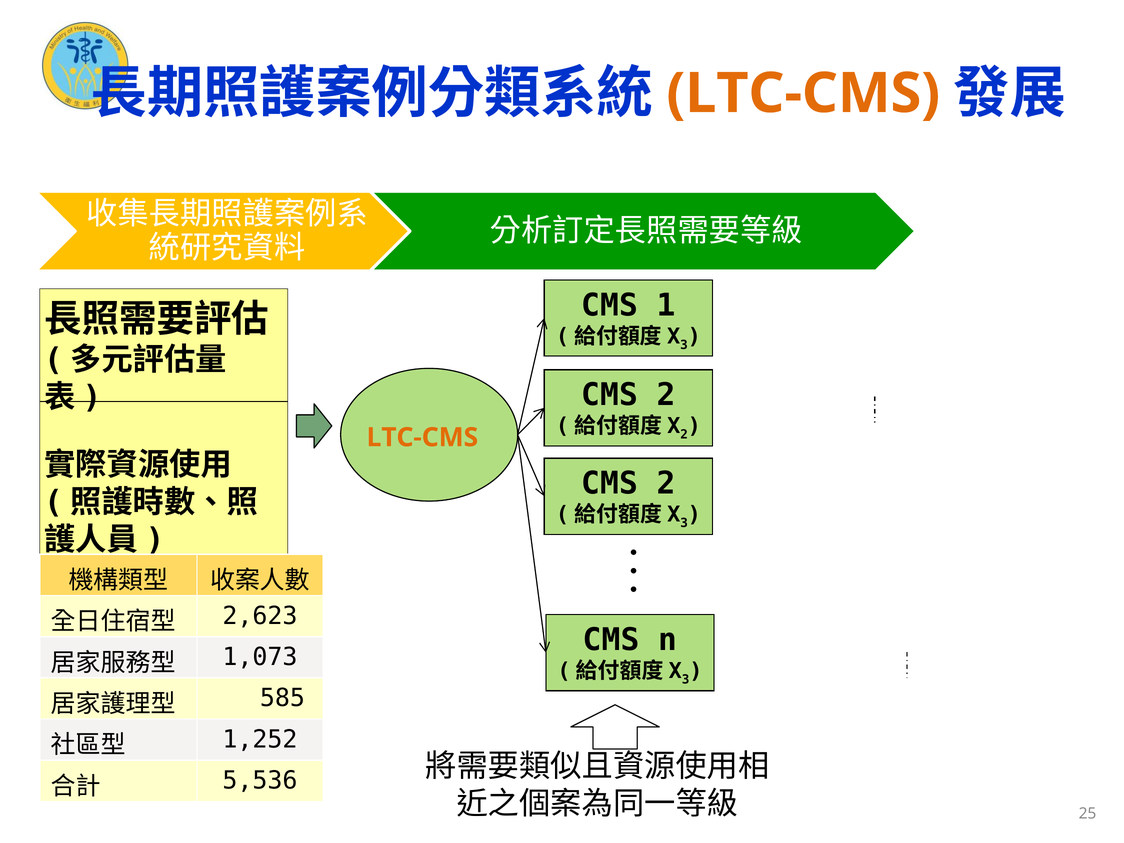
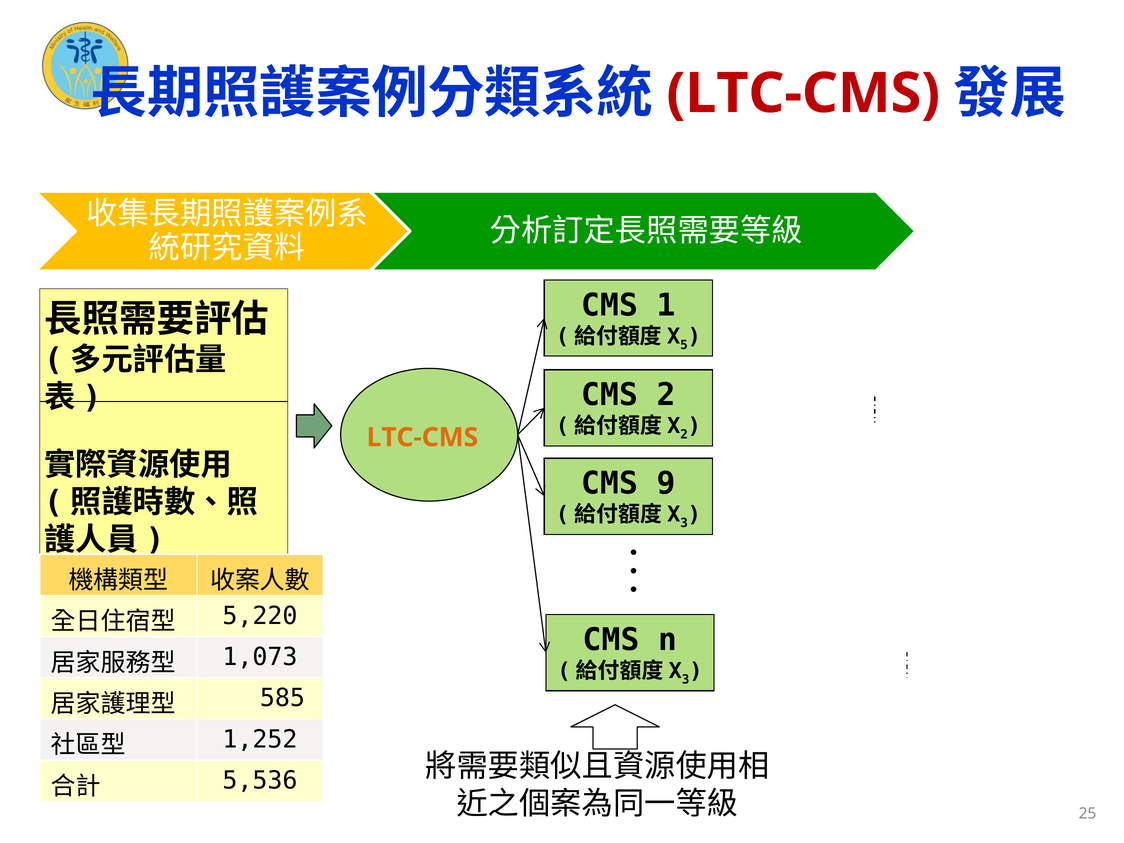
LTC-CMS at (803, 93) colour: orange -> red
3 at (684, 345): 3 -> 5
2 at (666, 484): 2 -> 9
2,623: 2,623 -> 5,220
